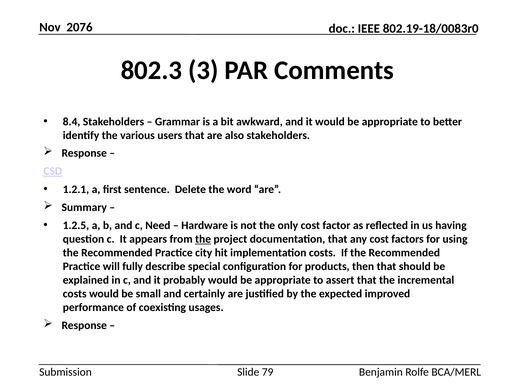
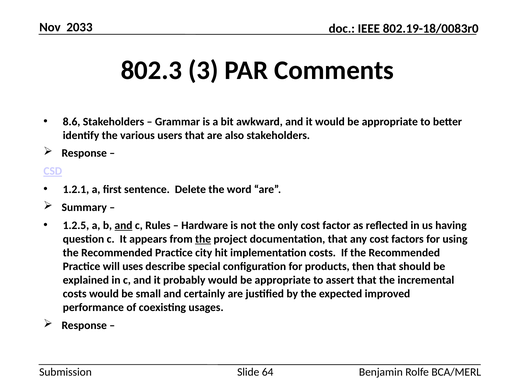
2076: 2076 -> 2033
8.4: 8.4 -> 8.6
and at (123, 225) underline: none -> present
Need: Need -> Rules
fully: fully -> uses
79: 79 -> 64
